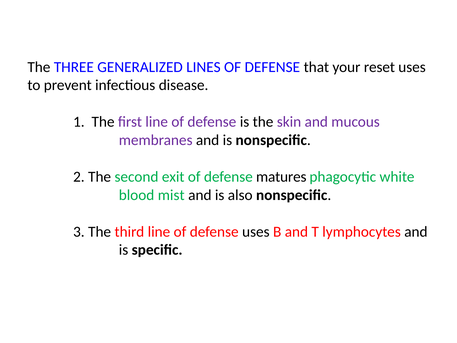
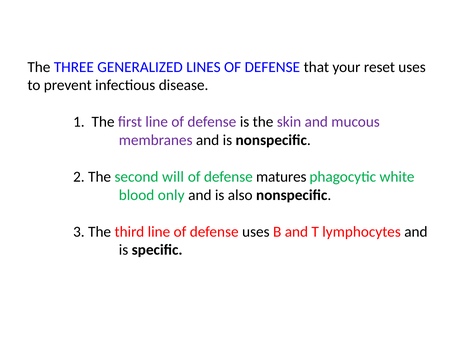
exit: exit -> will
mist: mist -> only
